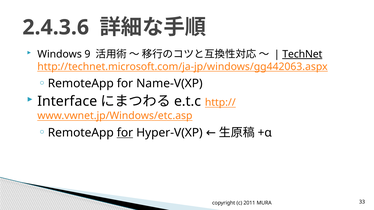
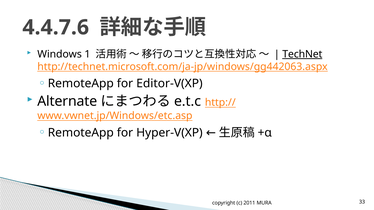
2.4.3.6: 2.4.3.6 -> 4.4.7.6
9: 9 -> 1
Name-V(XP: Name-V(XP -> Editor-V(XP
Interface: Interface -> Alternate
for at (125, 133) underline: present -> none
